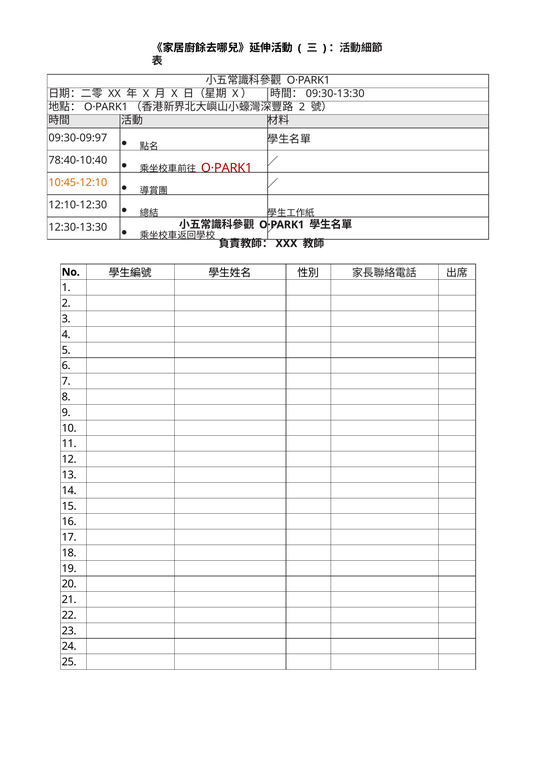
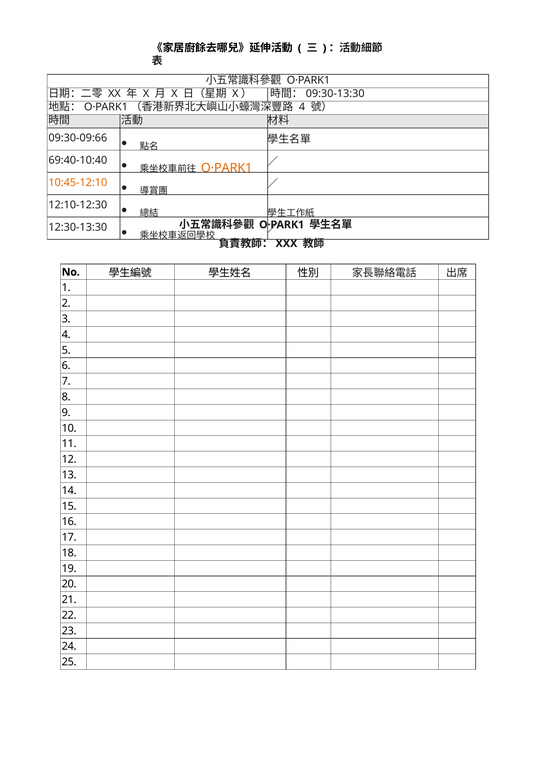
2 at (302, 107): 2 -> 4
09:30-09:97: 09:30-09:97 -> 09:30-09:66
78:40-10:40: 78:40-10:40 -> 69:40-10:40
O·PARK1 at (227, 168) colour: red -> orange
